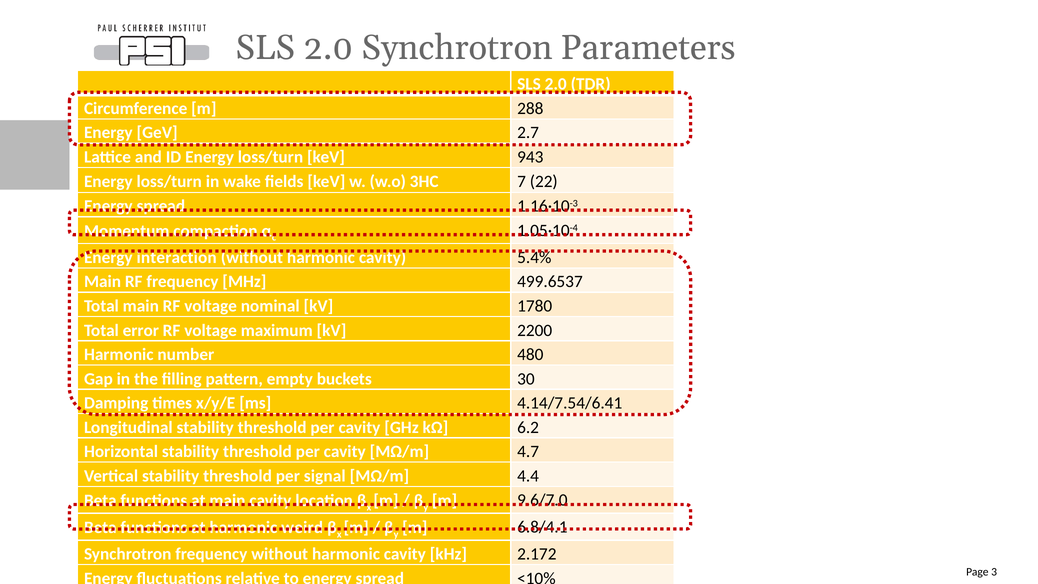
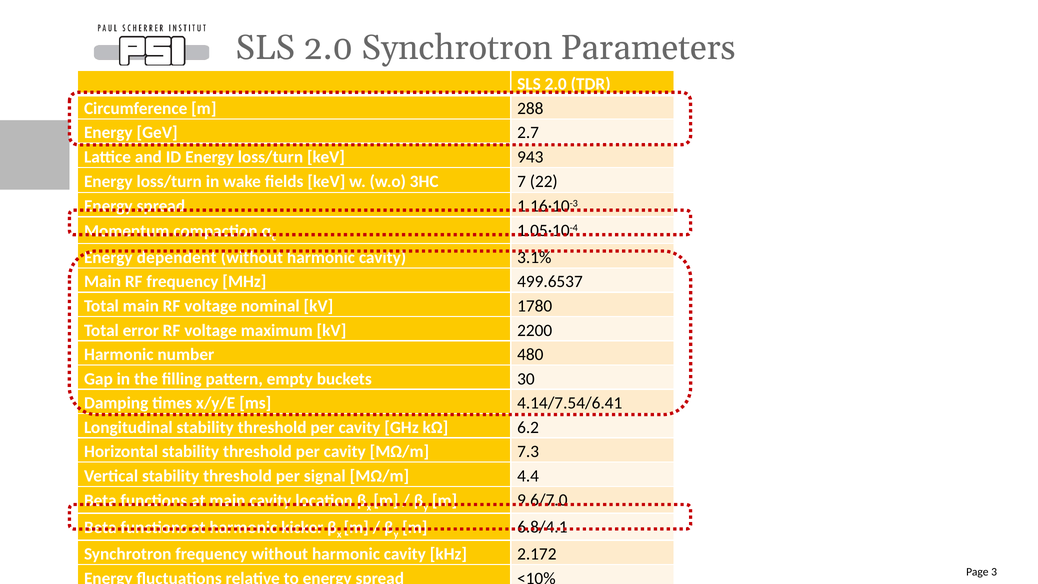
interaction: interaction -> dependent
5.4%: 5.4% -> 3.1%
4.7: 4.7 -> 7.3
weird: weird -> kicker
